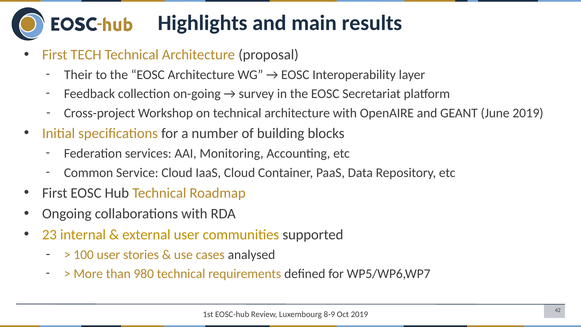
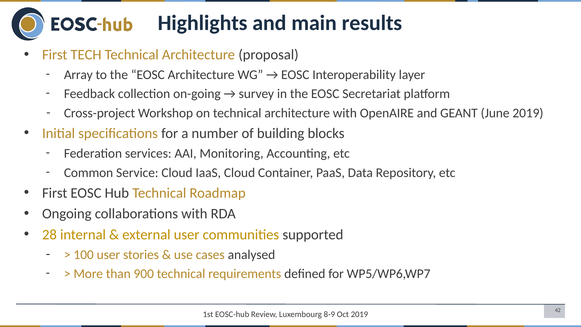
Their: Their -> Array
23: 23 -> 28
980: 980 -> 900
